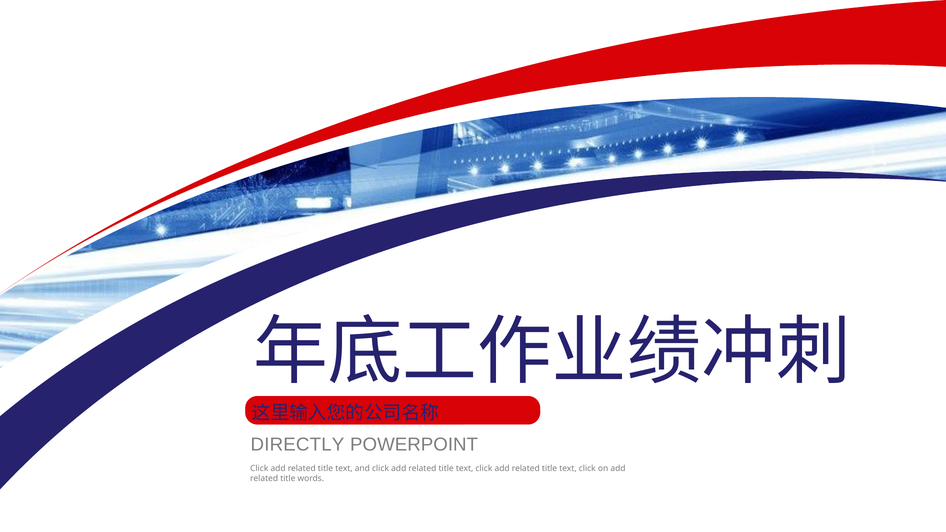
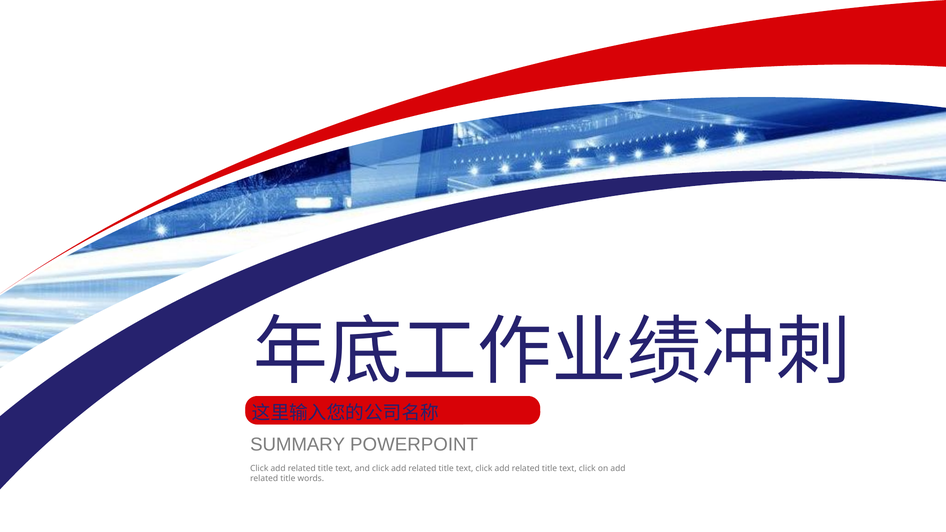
DIRECTLY: DIRECTLY -> SUMMARY
